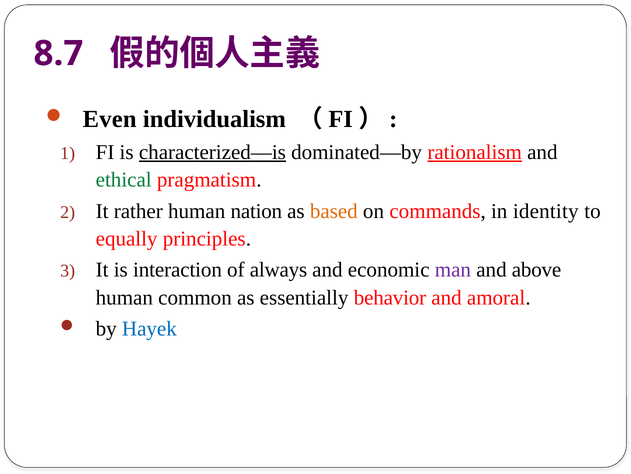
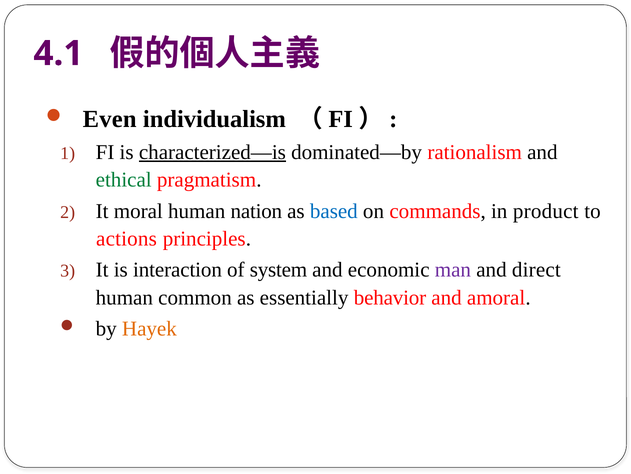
8.7: 8.7 -> 4.1
rationalism underline: present -> none
rather: rather -> moral
based colour: orange -> blue
identity: identity -> product
equally: equally -> actions
always: always -> system
above: above -> direct
Hayek colour: blue -> orange
